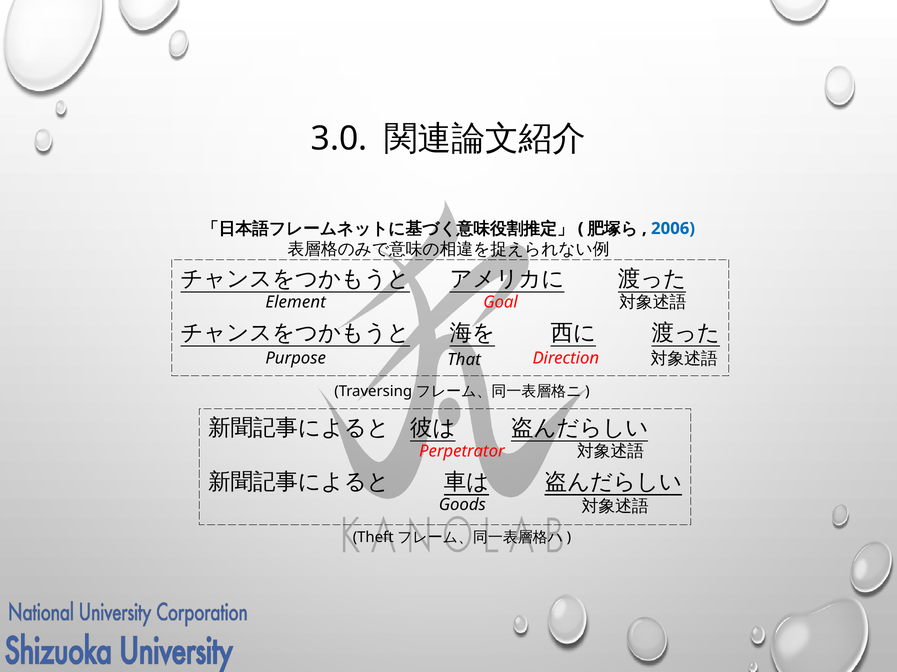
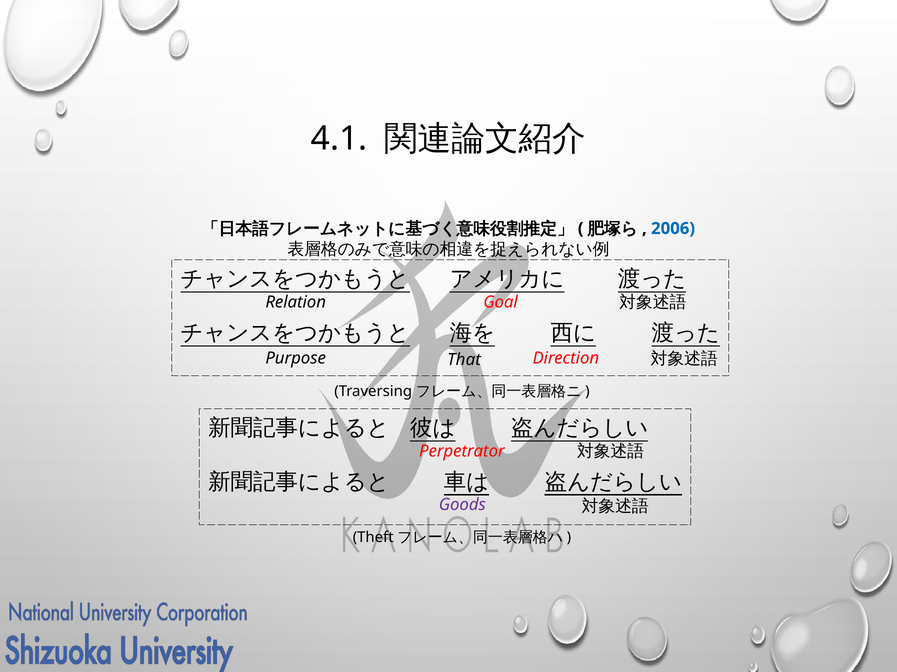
3.0: 3.0 -> 4.1
Element: Element -> Relation
Goods colour: black -> purple
